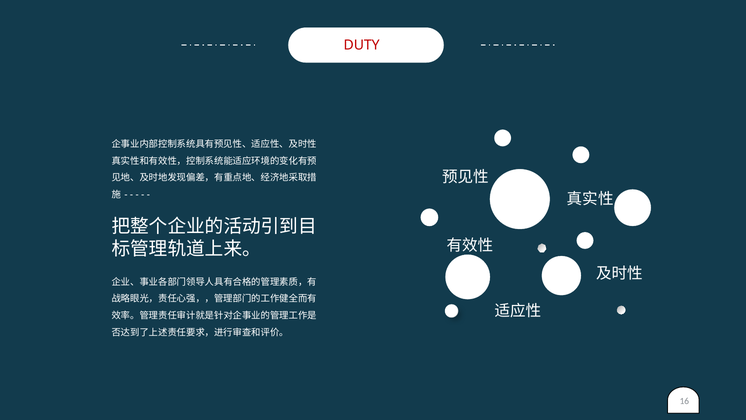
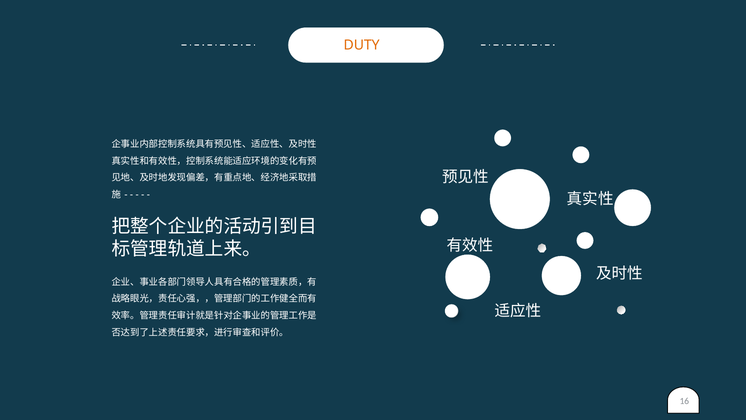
DUTY colour: red -> orange
